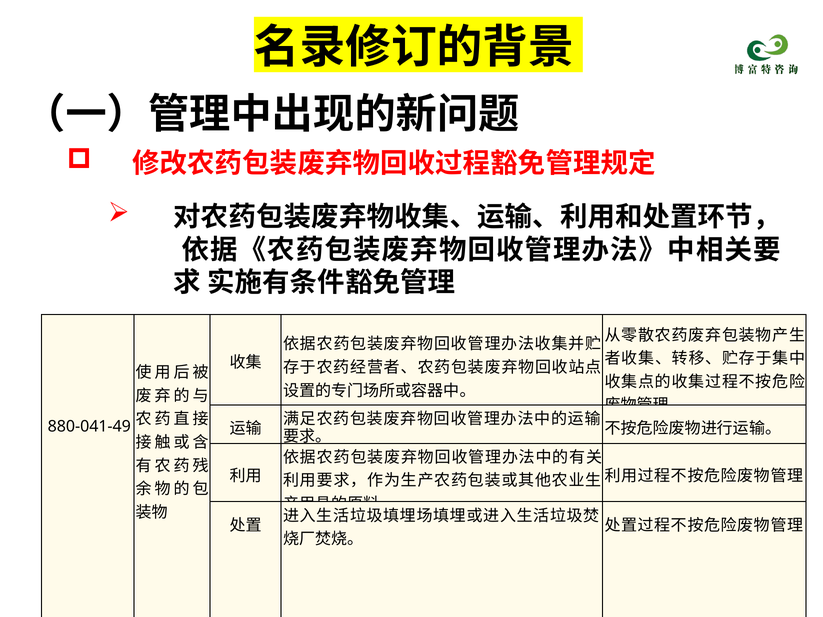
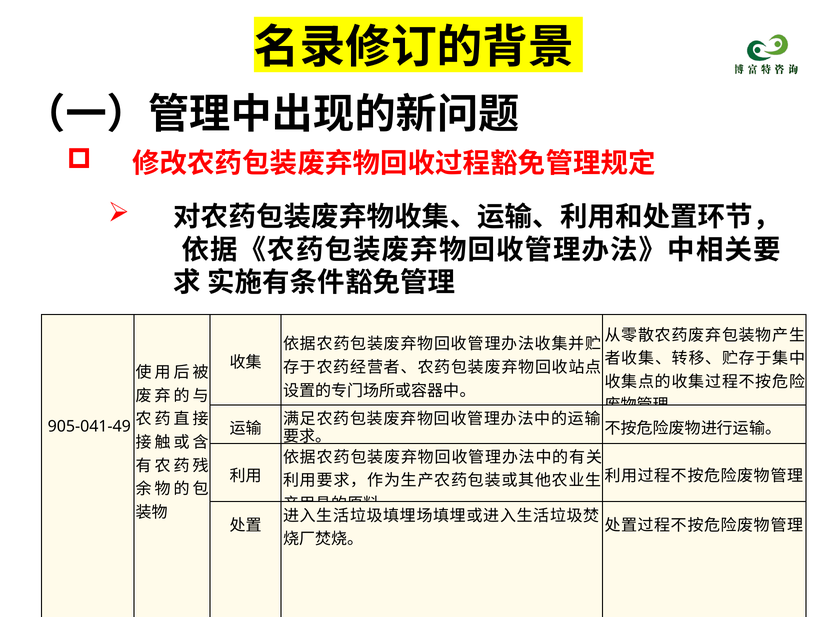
880-041-49: 880-041-49 -> 905-041-49
